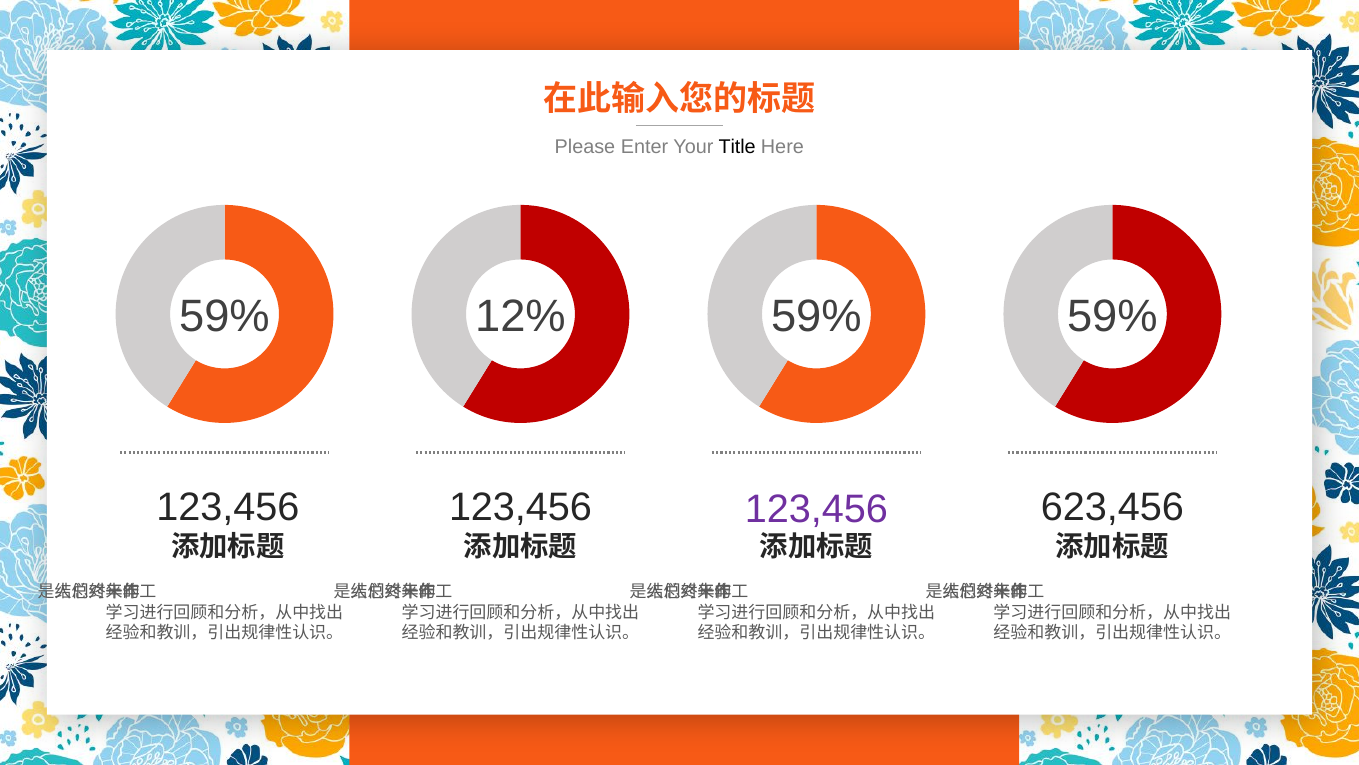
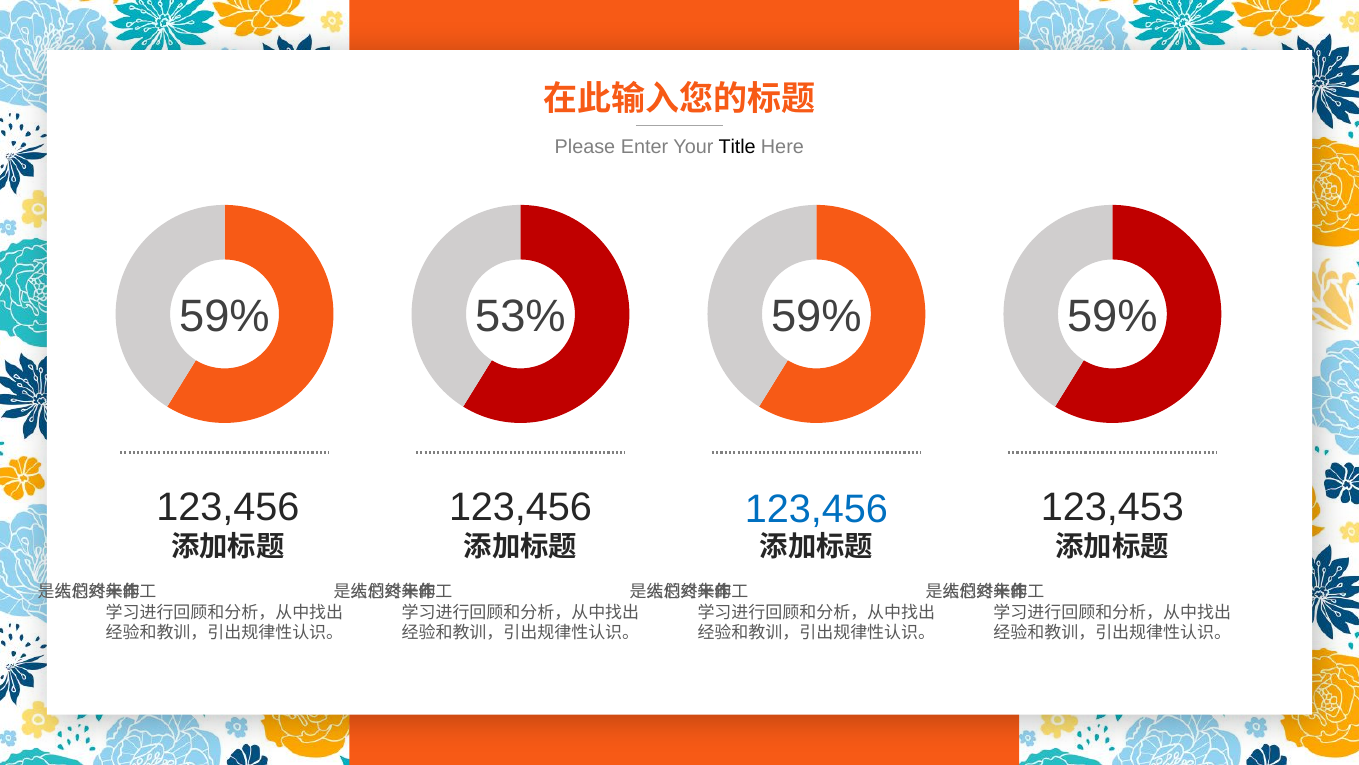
12%: 12% -> 53%
623,456: 623,456 -> 123,453
123,456 at (816, 509) colour: purple -> blue
